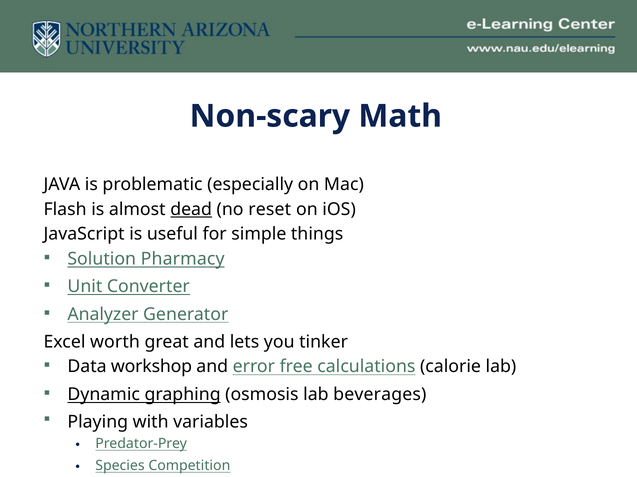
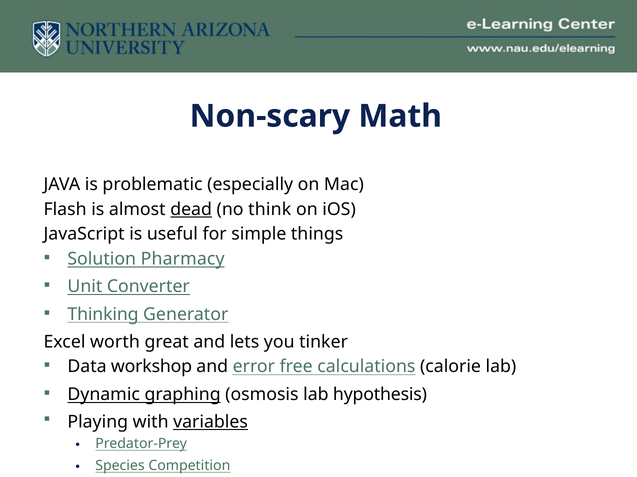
reset: reset -> think
Analyzer: Analyzer -> Thinking
beverages: beverages -> hypothesis
variables underline: none -> present
